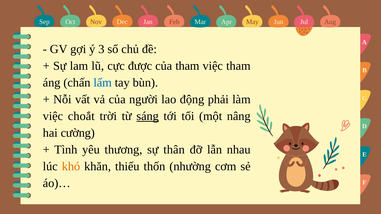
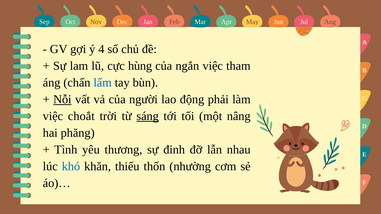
3: 3 -> 4
được: được -> hùng
của tham: tham -> ngắn
Nỗi underline: none -> present
cường: cường -> phăng
thân: thân -> đinh
khó colour: orange -> blue
